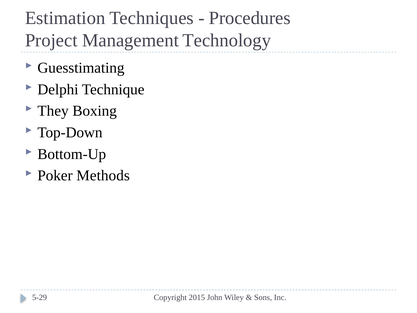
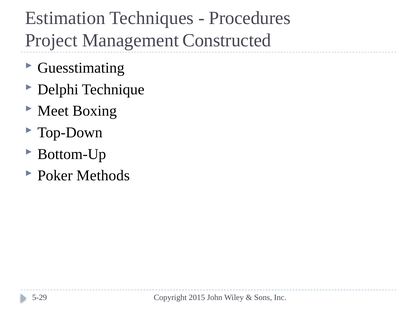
Technology: Technology -> Constructed
They: They -> Meet
